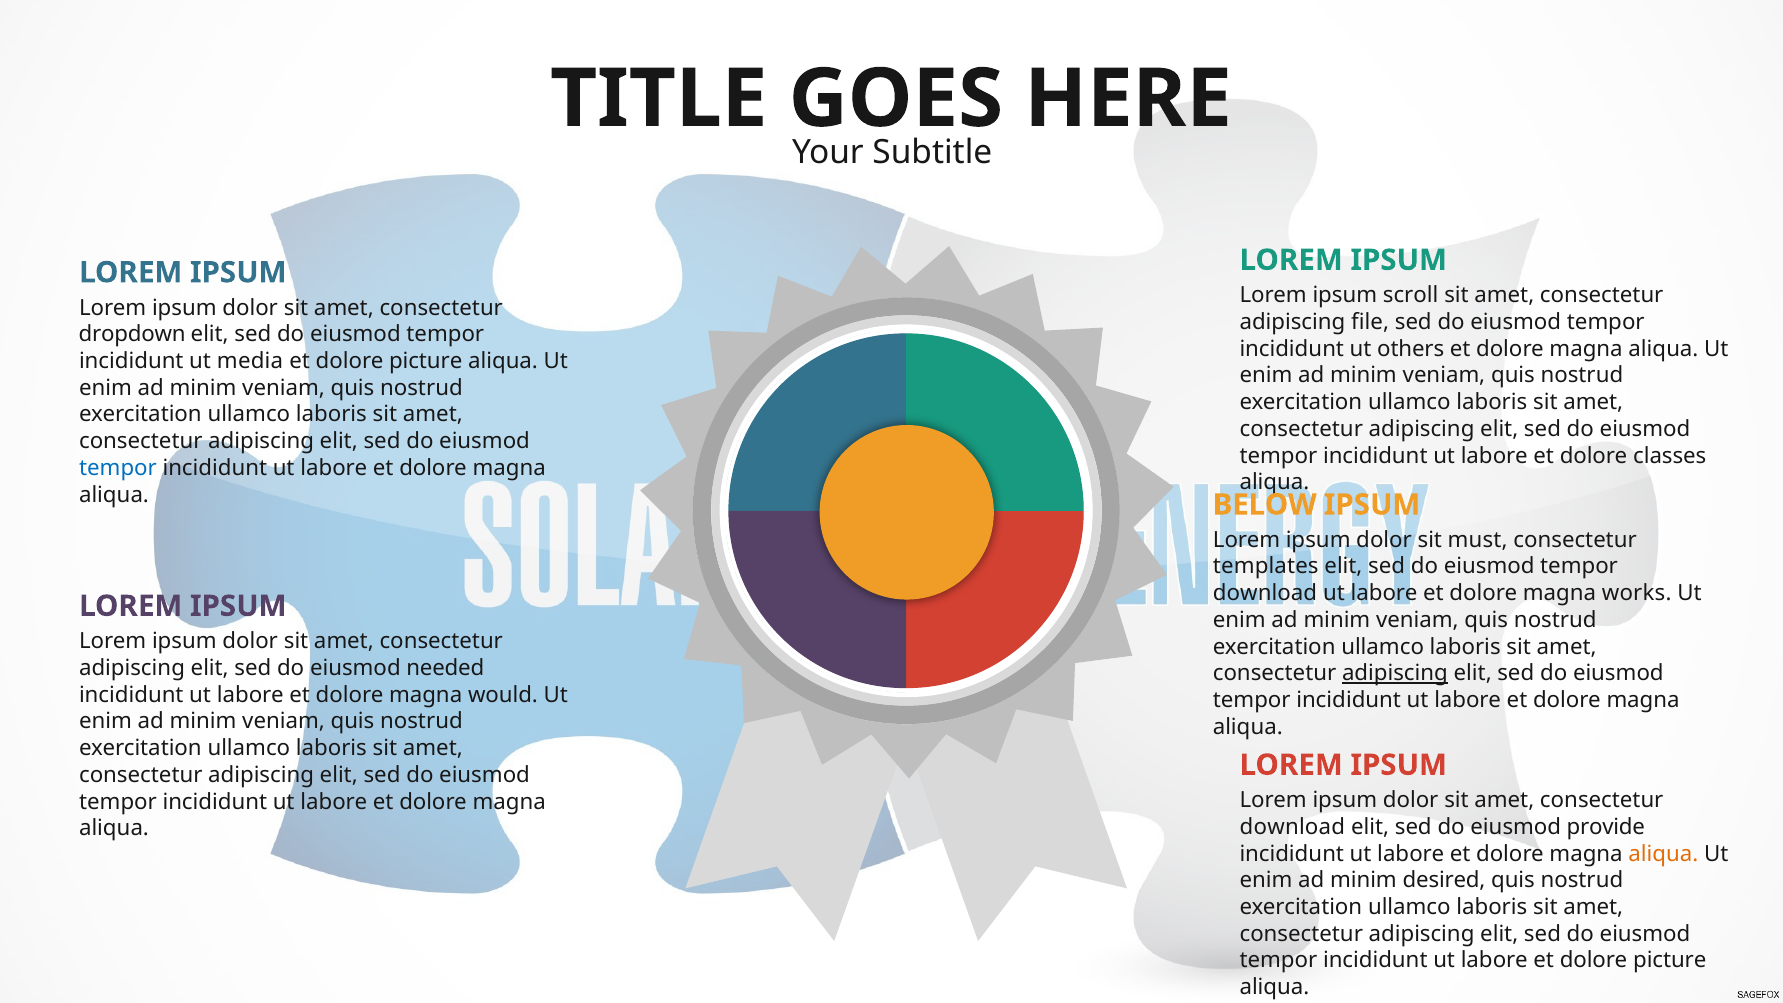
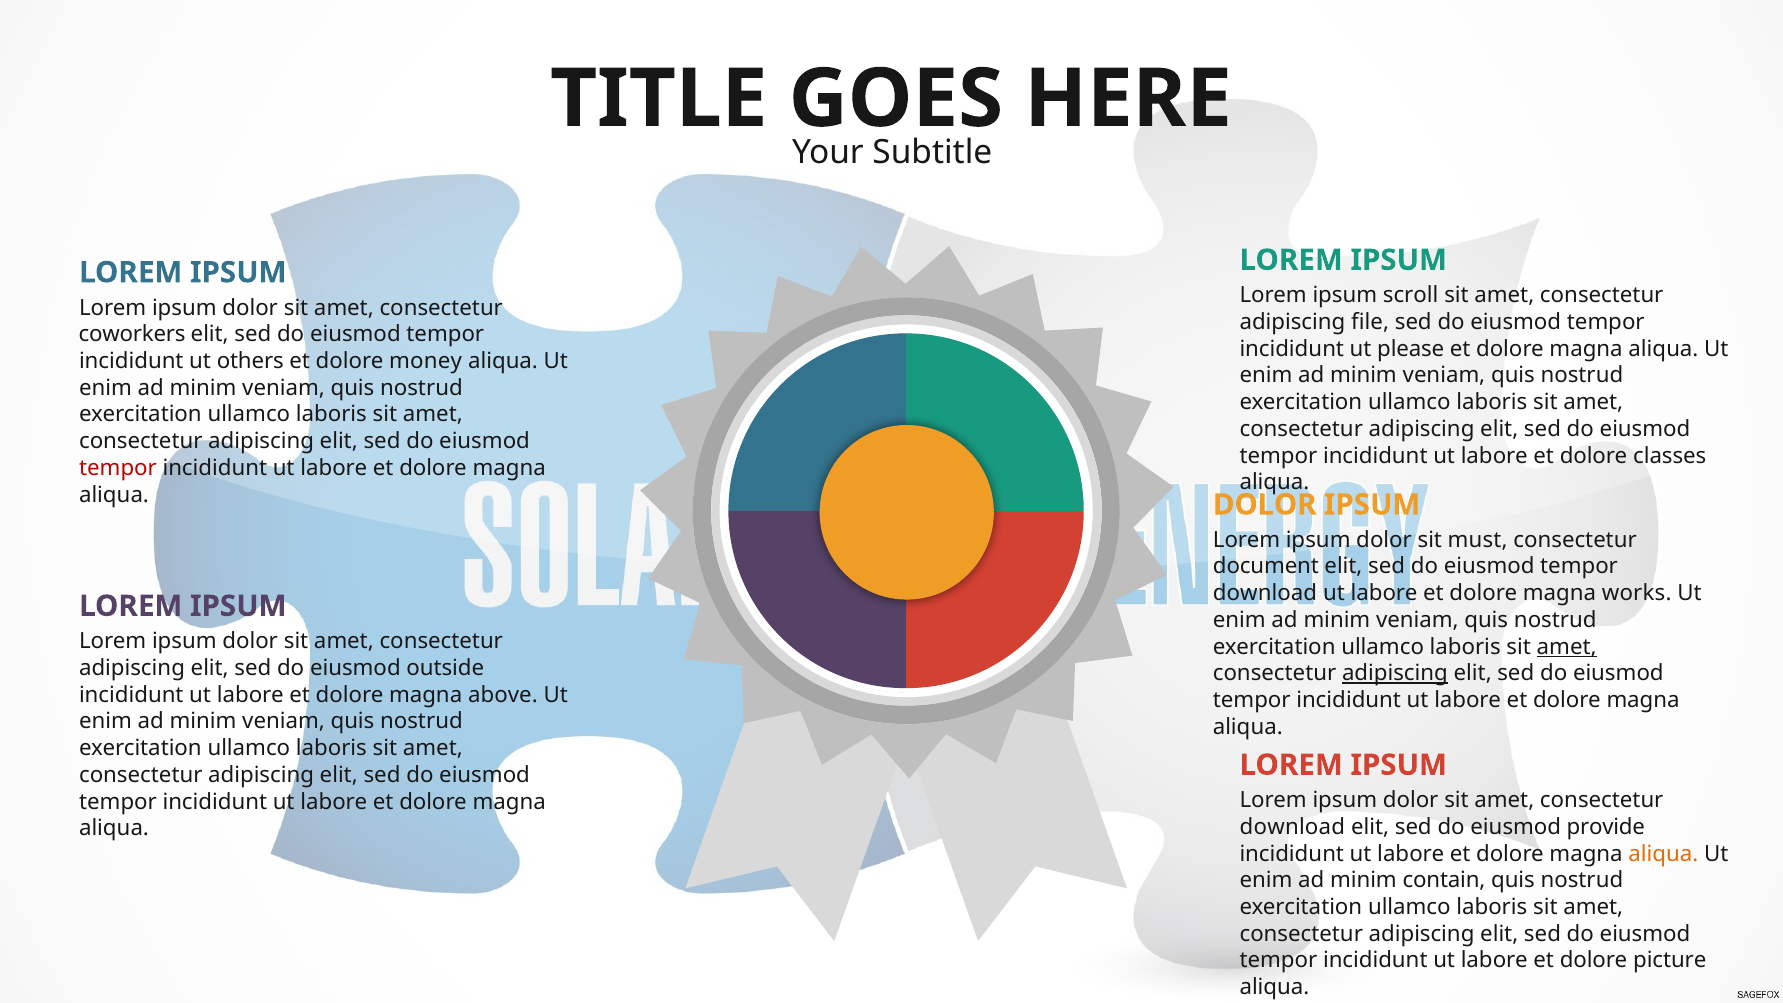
dropdown: dropdown -> coworkers
others: others -> please
media: media -> others
picture at (426, 361): picture -> money
tempor at (118, 468) colour: blue -> red
BELOW at (1265, 505): BELOW -> DOLOR
templates: templates -> document
amet at (1567, 647) underline: none -> present
needed: needed -> outside
would: would -> above
desired: desired -> contain
